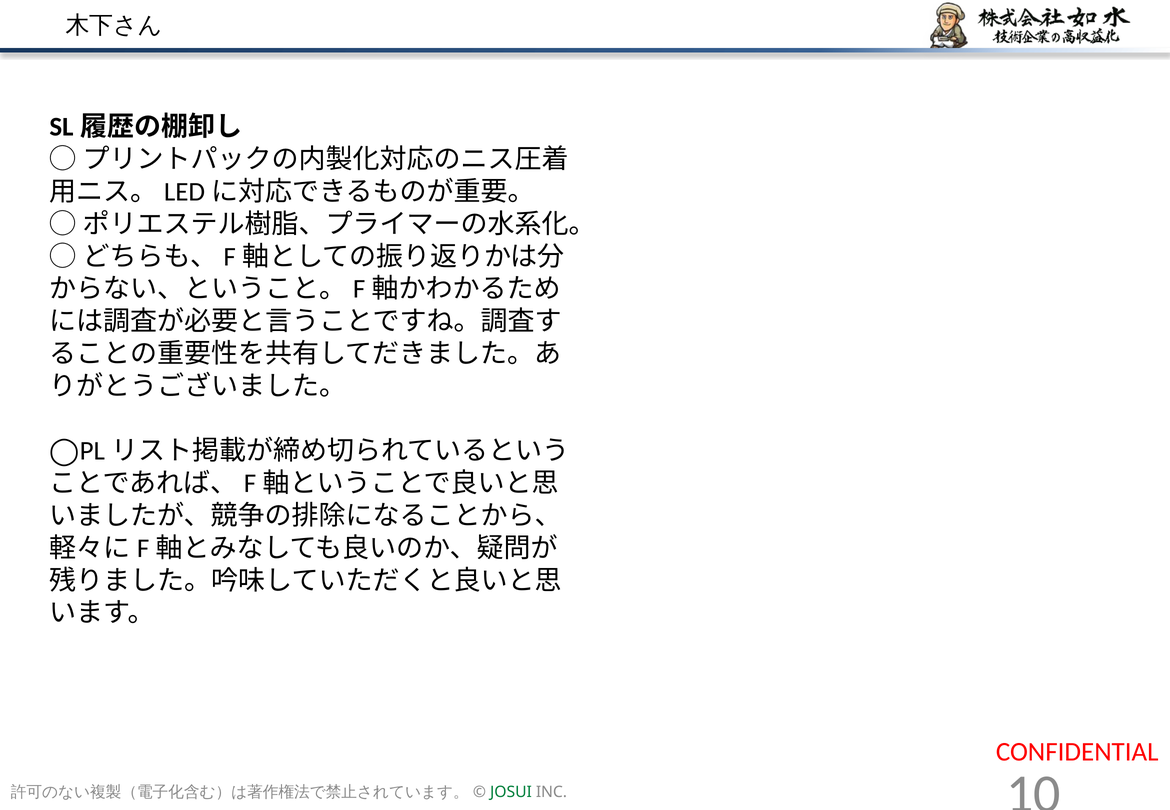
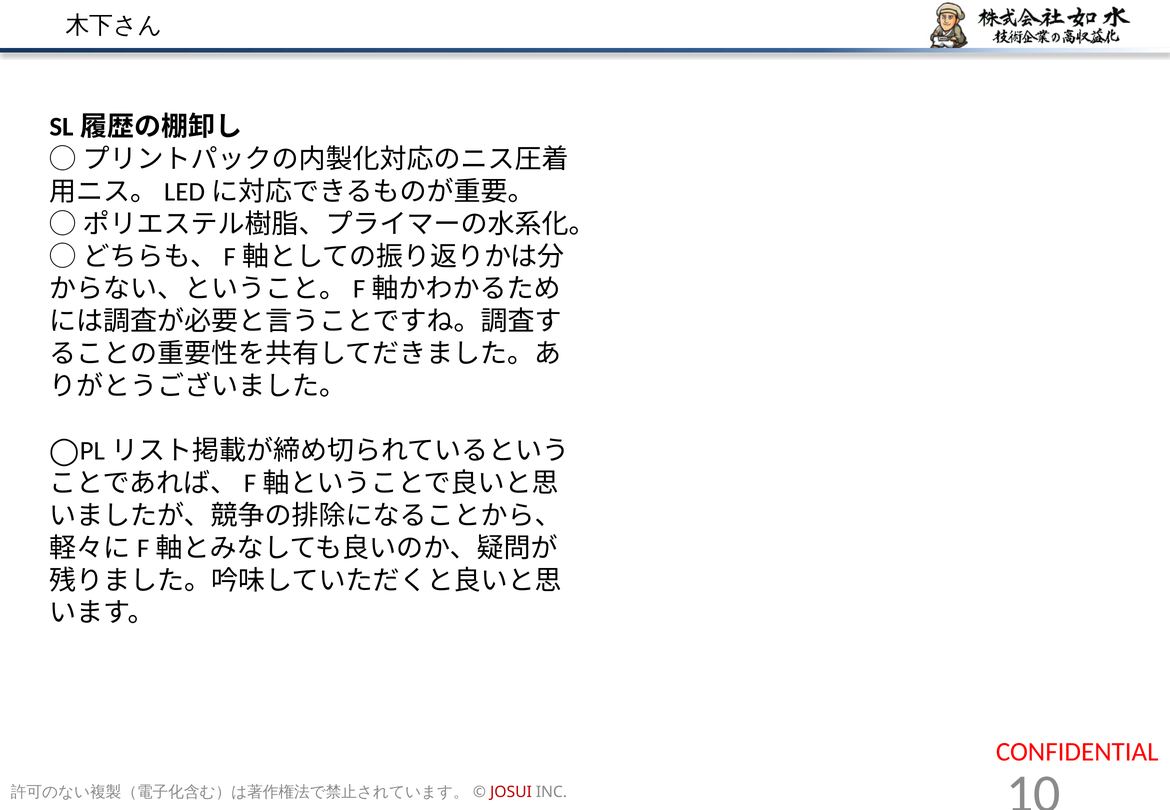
JOSUI colour: green -> red
